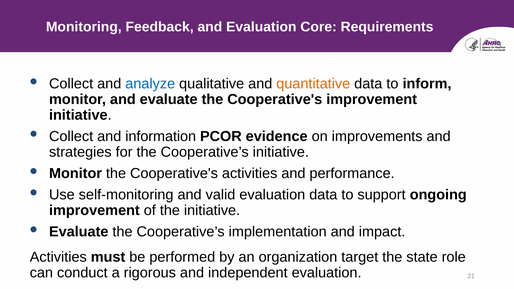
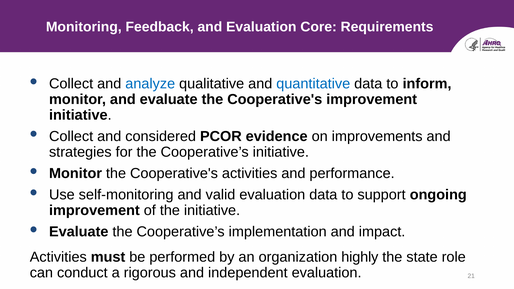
quantitative colour: orange -> blue
information: information -> considered
target: target -> highly
